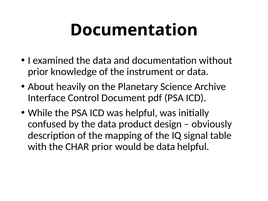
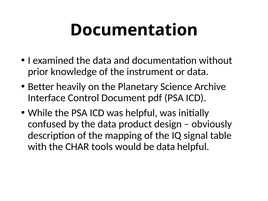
About: About -> Better
CHAR prior: prior -> tools
